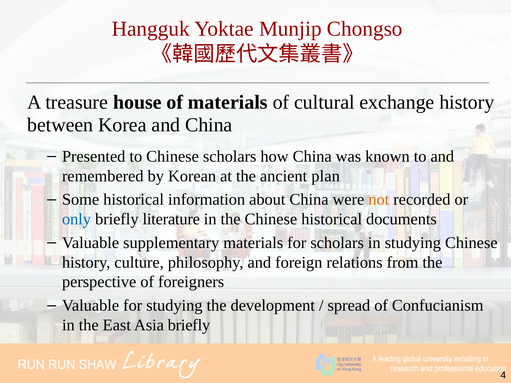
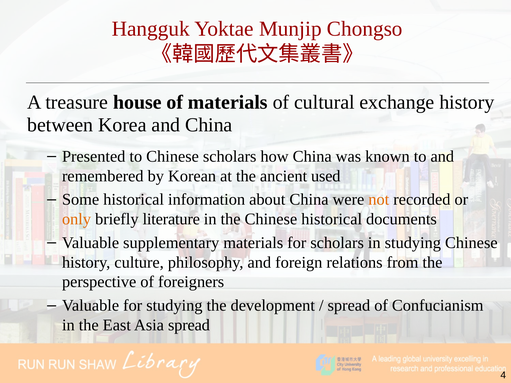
plan: plan -> used
only colour: blue -> orange
Asia briefly: briefly -> spread
